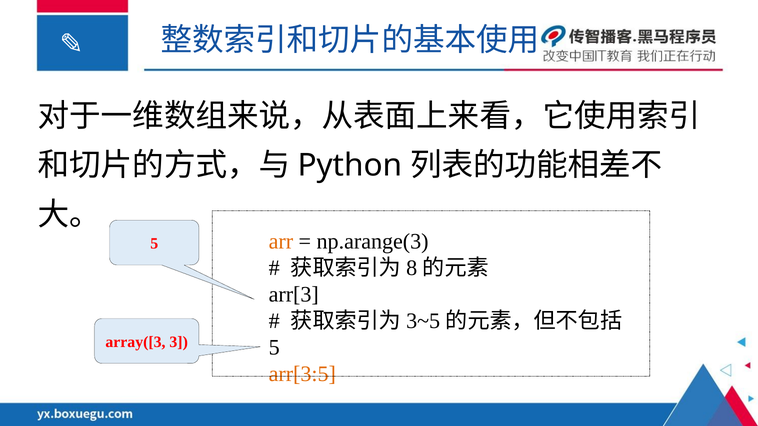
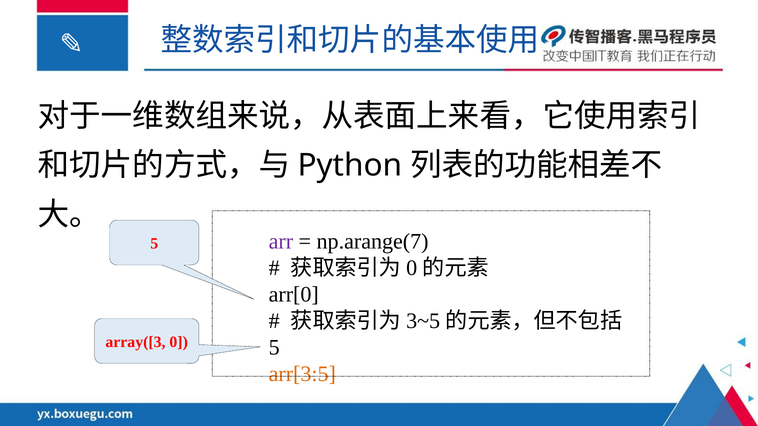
arr colour: orange -> purple
np.arange(3: np.arange(3 -> np.arange(7
8 at (412, 268): 8 -> 0
arr[3: arr[3 -> arr[0
array([3 3: 3 -> 0
